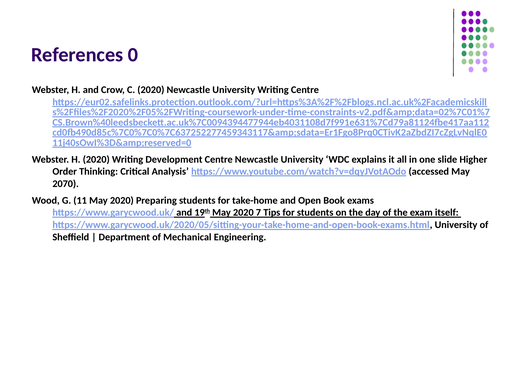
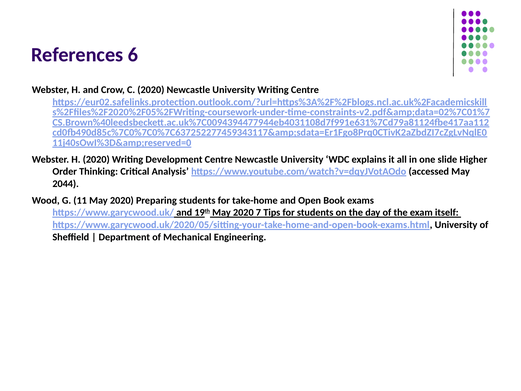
0: 0 -> 6
2070: 2070 -> 2044
